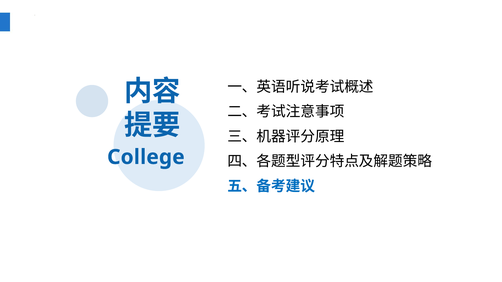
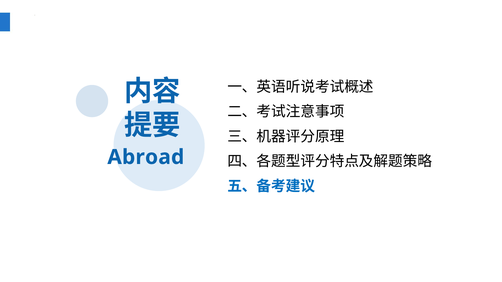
College: College -> Abroad
